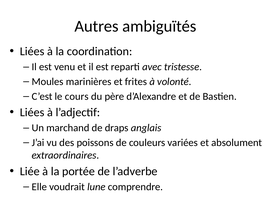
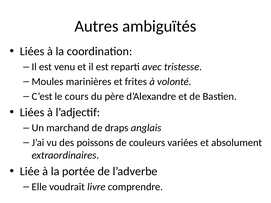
lune: lune -> livre
